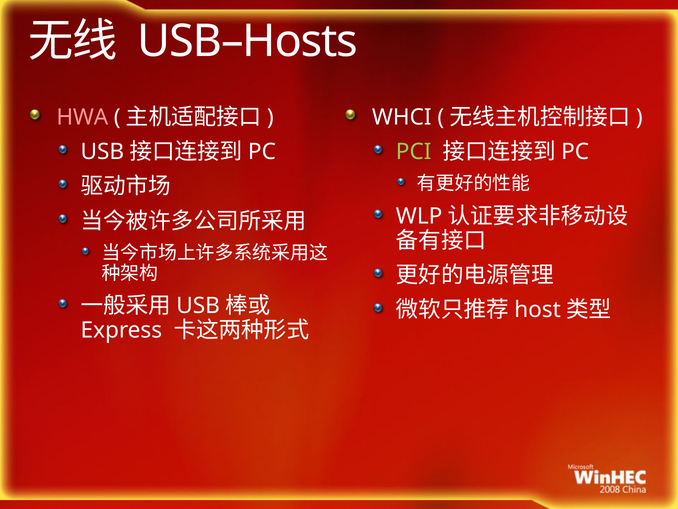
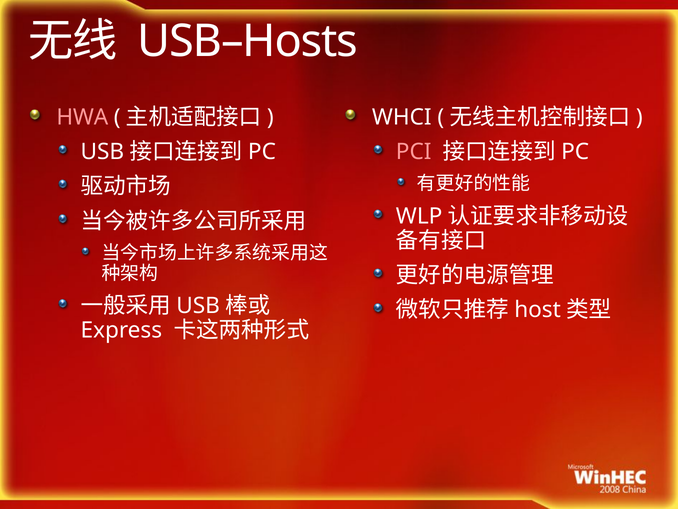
PCI colour: light green -> pink
